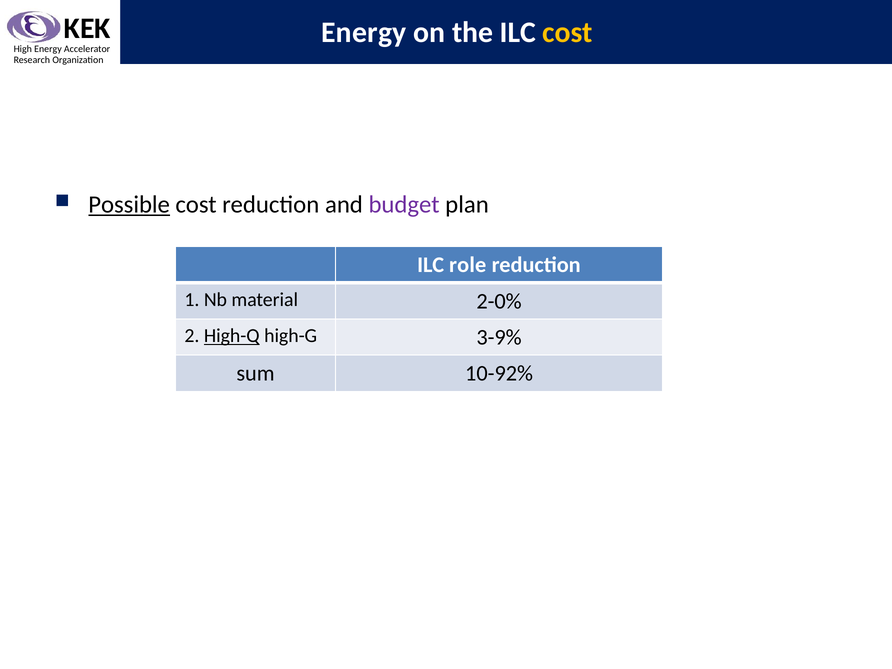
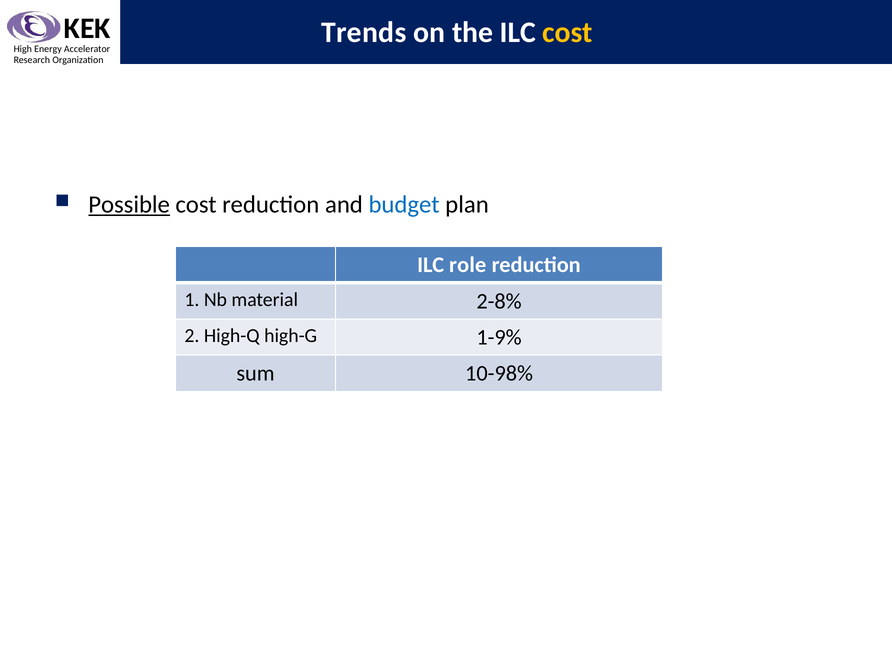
Energy at (364, 33): Energy -> Trends
budget colour: purple -> blue
2-0%: 2-0% -> 2-8%
High-Q underline: present -> none
3-9%: 3-9% -> 1-9%
10-92%: 10-92% -> 10-98%
